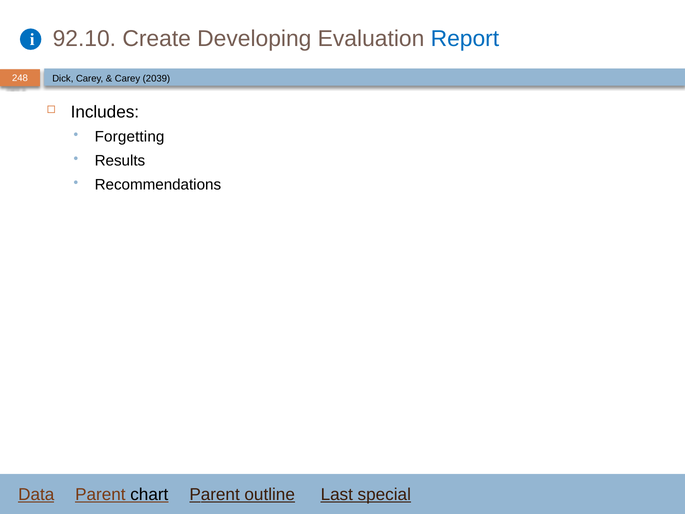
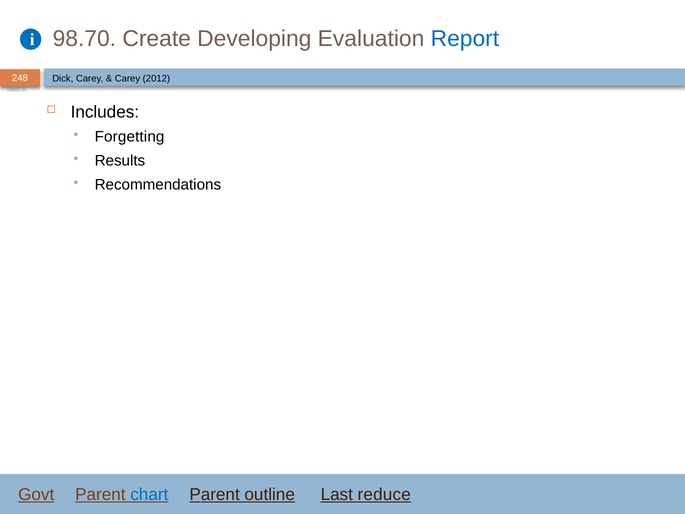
92.10: 92.10 -> 98.70
2039: 2039 -> 2012
Data: Data -> Govt
chart colour: black -> blue
special: special -> reduce
